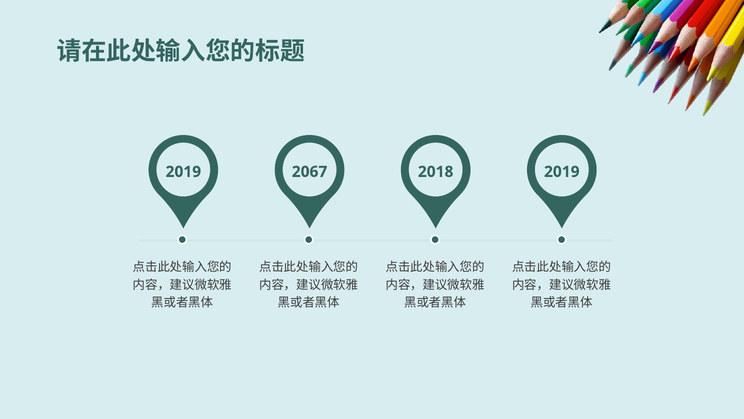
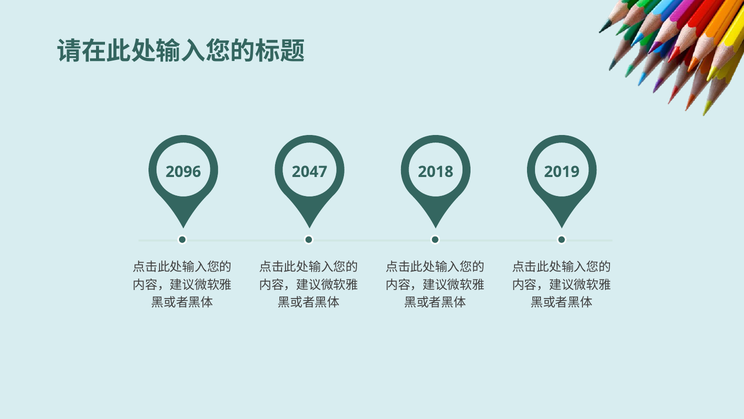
2019 at (183, 172): 2019 -> 2096
2067: 2067 -> 2047
